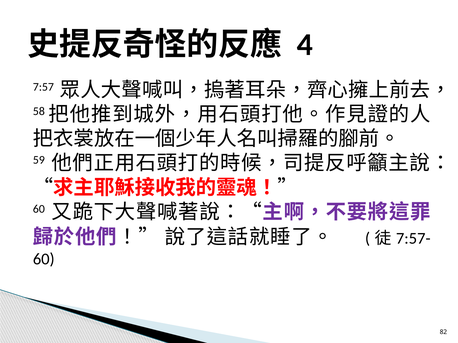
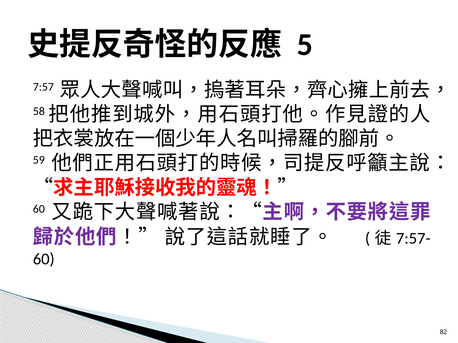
4: 4 -> 5
